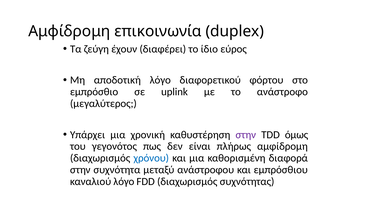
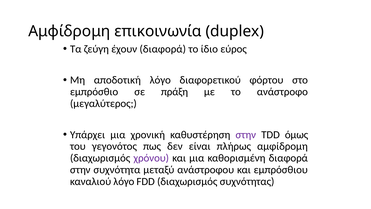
έχουν διαφέρει: διαφέρει -> διαφορά
uplink: uplink -> πράξη
χρόνου colour: blue -> purple
